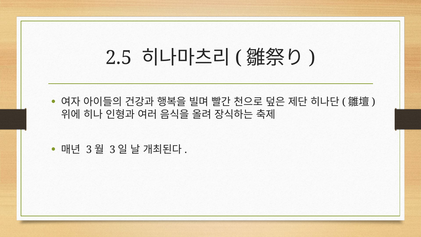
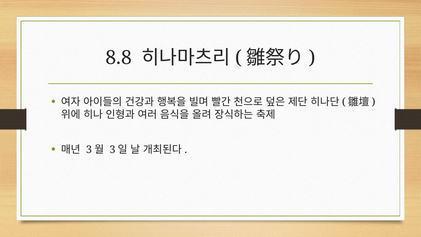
2.5: 2.5 -> 8.8
